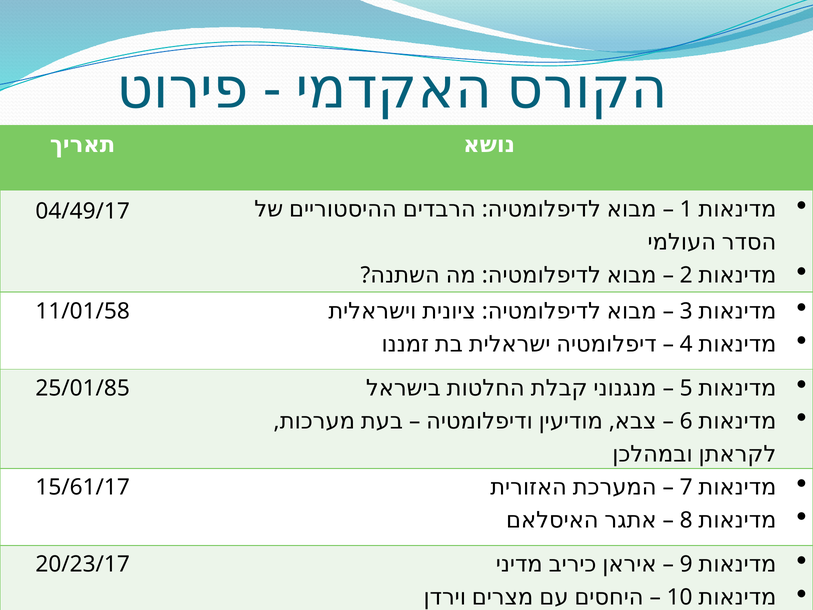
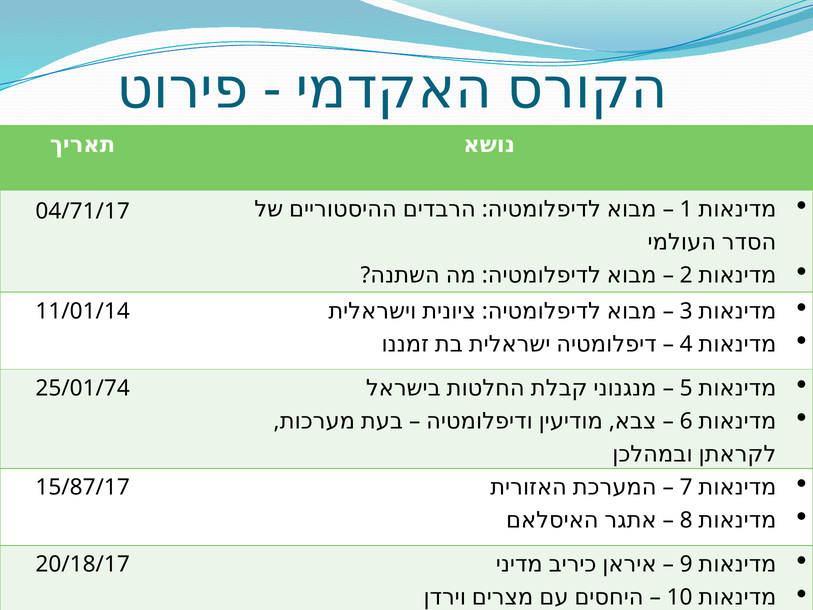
04/49/17: 04/49/17 -> 04/71/17
11/01/58: 11/01/58 -> 11/01/14
25/01/85: 25/01/85 -> 25/01/74
15/61/17: 15/61/17 -> 15/87/17
20/23/17: 20/23/17 -> 20/18/17
